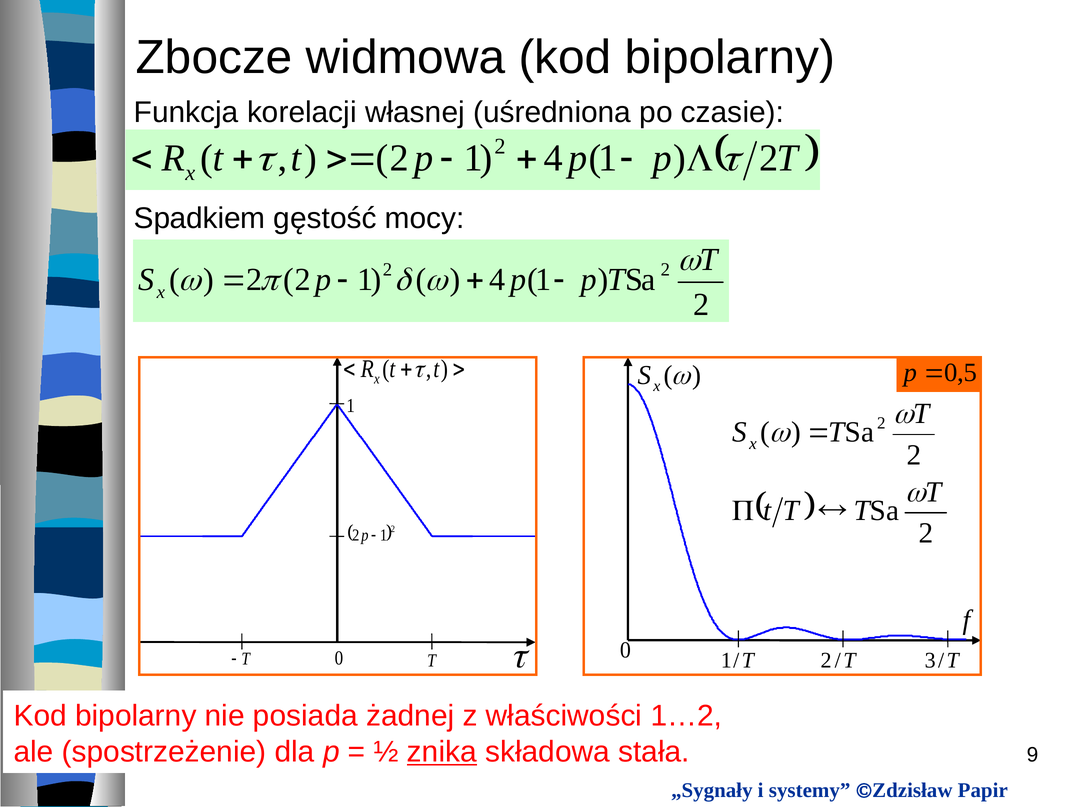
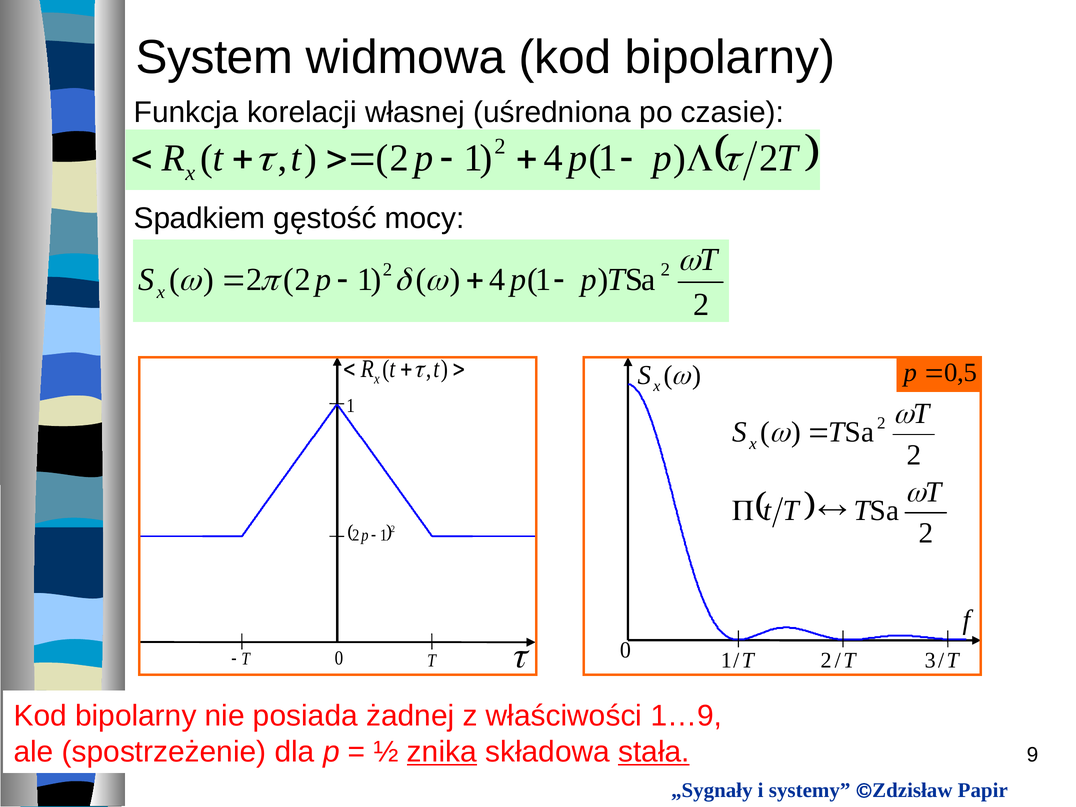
Zbocze: Zbocze -> System
1…2: 1…2 -> 1…9
stała underline: none -> present
